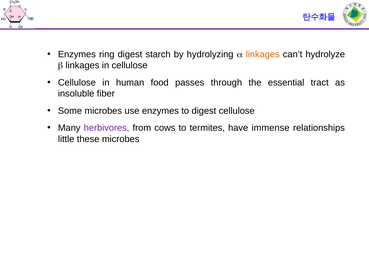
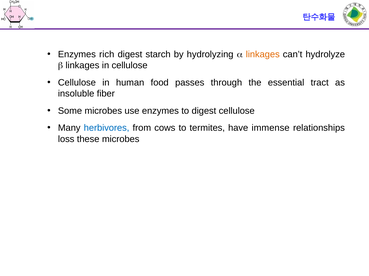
ring: ring -> rich
herbivores colour: purple -> blue
little: little -> loss
